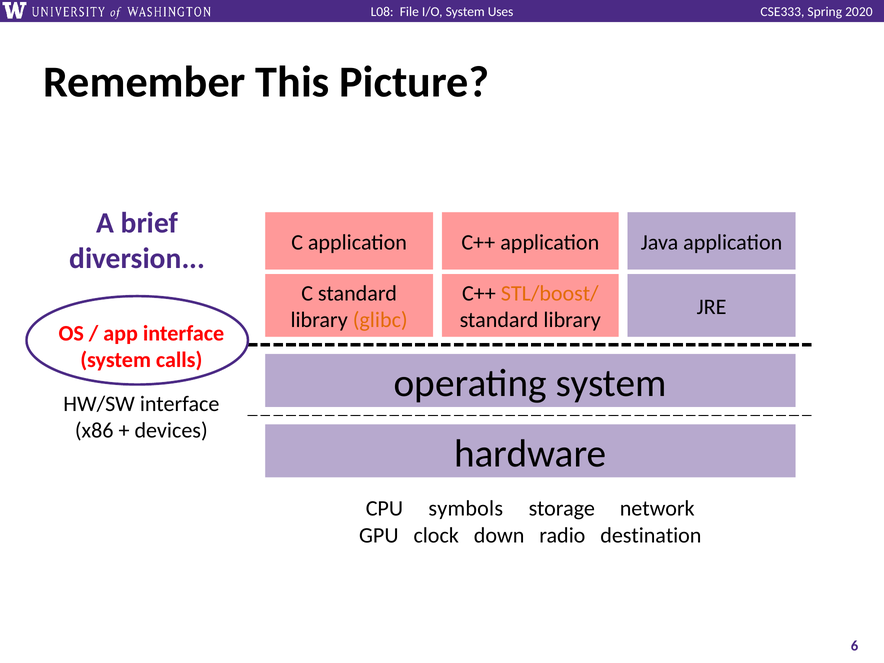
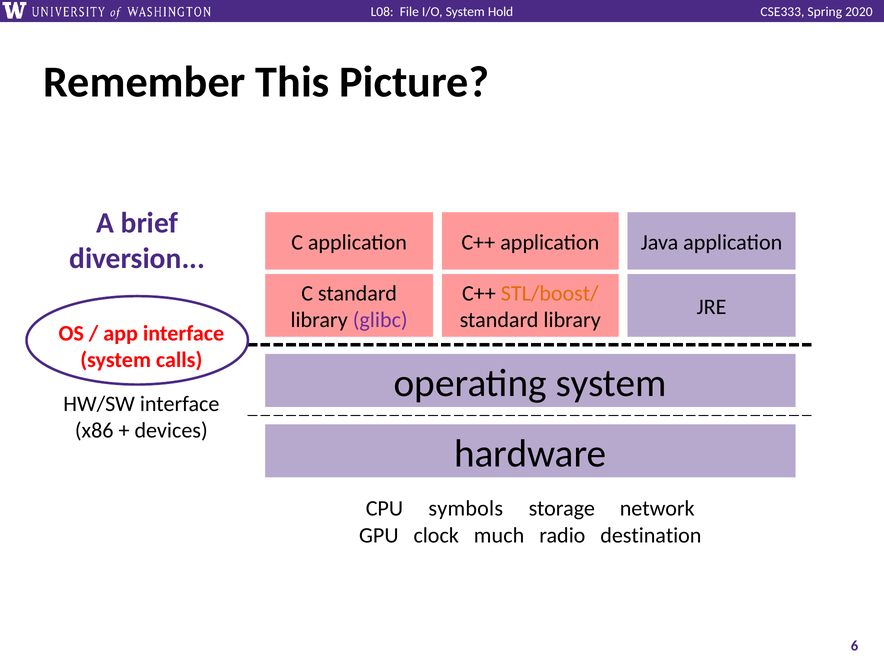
Uses: Uses -> Hold
glibc colour: orange -> purple
down: down -> much
